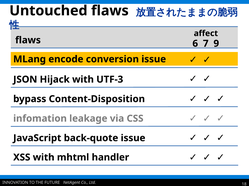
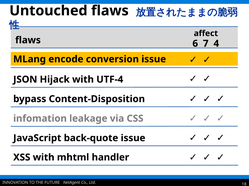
9: 9 -> 4
UTF-3: UTF-3 -> UTF-4
